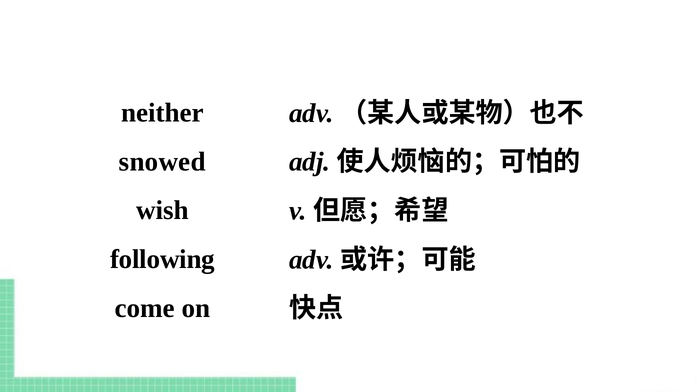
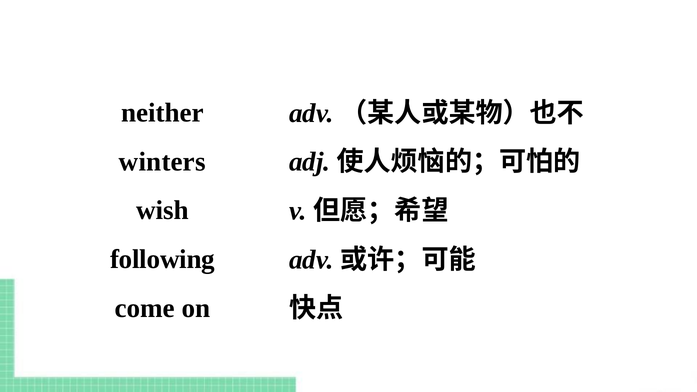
snowed: snowed -> winters
